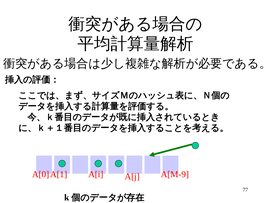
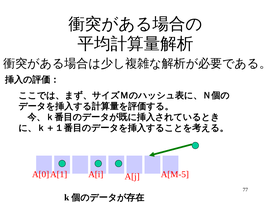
A[M-9: A[M-9 -> A[M-5
